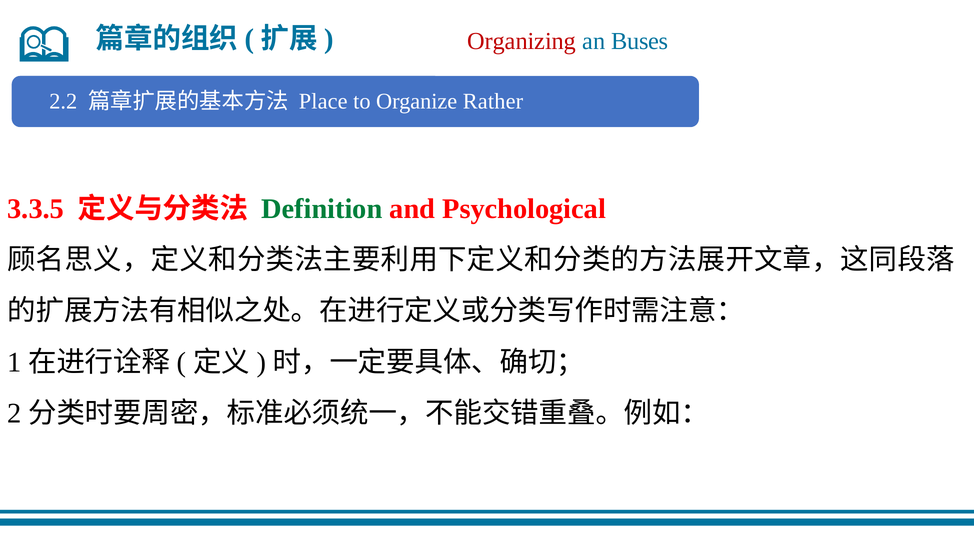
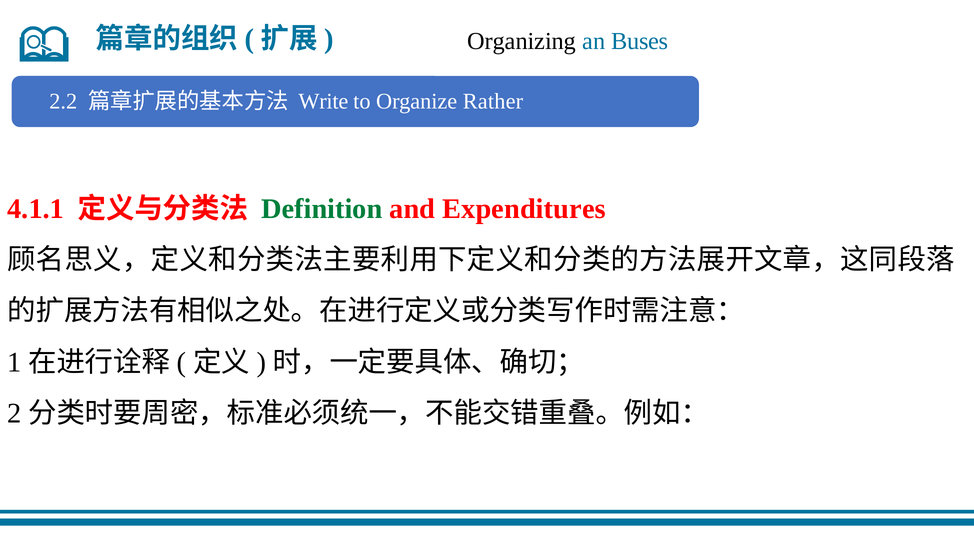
Organizing colour: red -> black
Place: Place -> Write
3.3.5: 3.3.5 -> 4.1.1
Psychological: Psychological -> Expenditures
